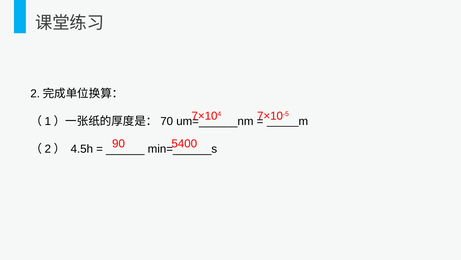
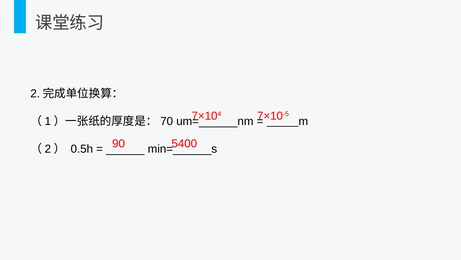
4.5h: 4.5h -> 0.5h
